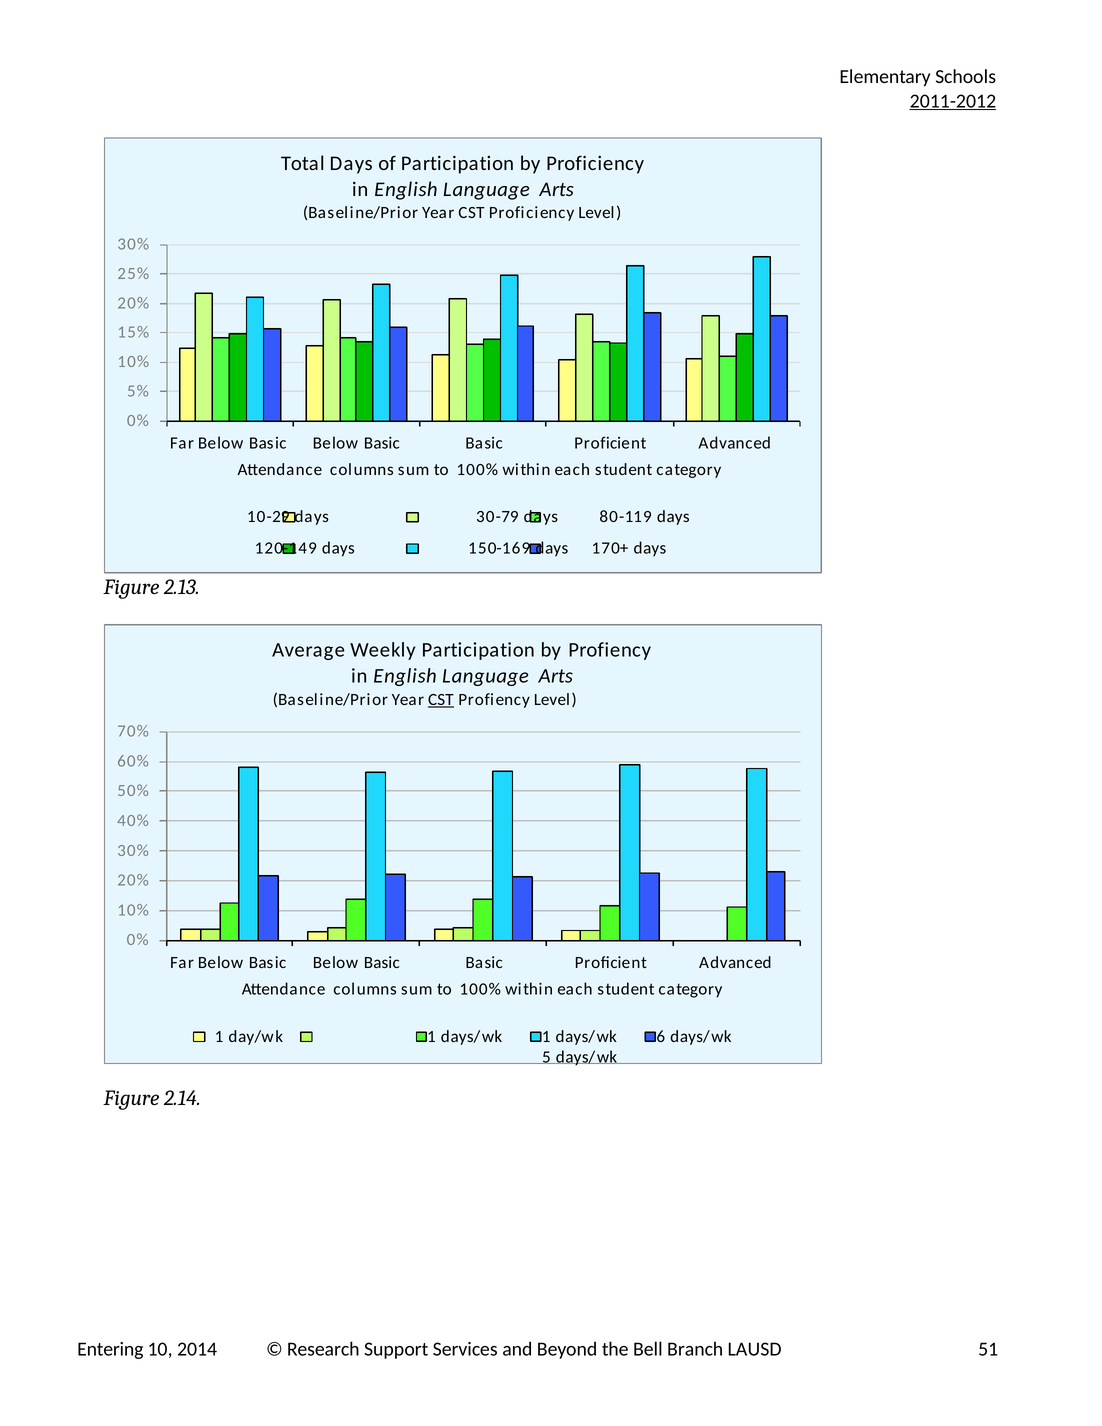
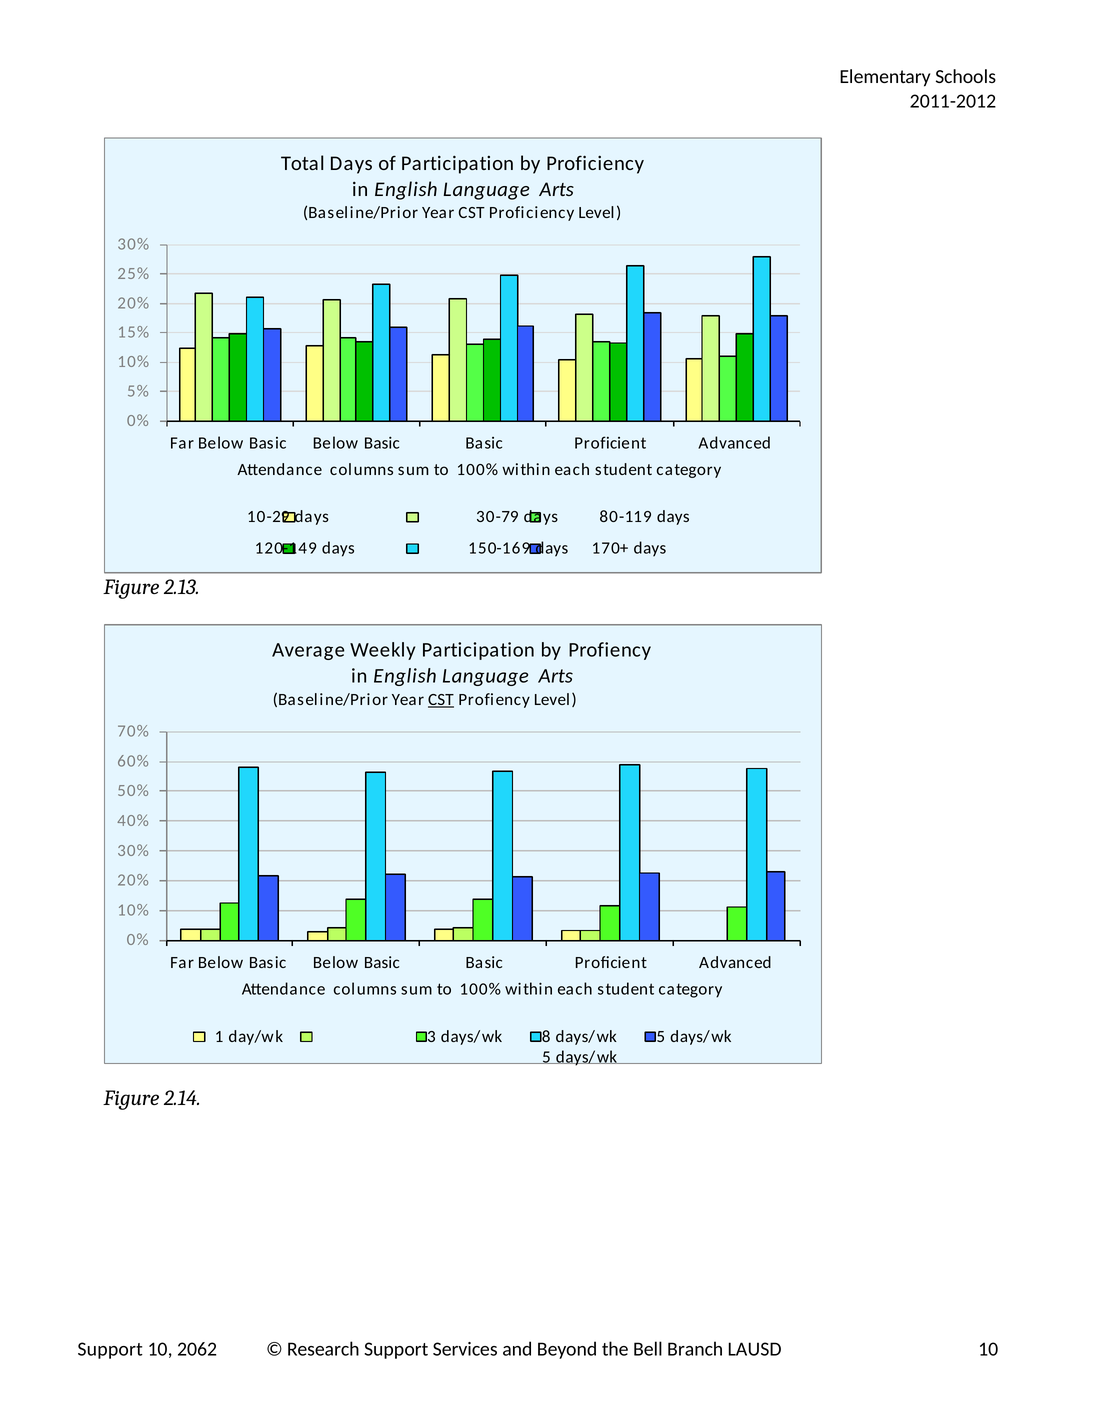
2011-2012 underline: present -> none
day/wk 1: 1 -> 3
days/wk 1: 1 -> 8
6 at (661, 1037): 6 -> 5
Entering at (110, 1349): Entering -> Support
2014: 2014 -> 2062
LAUSD 51: 51 -> 10
